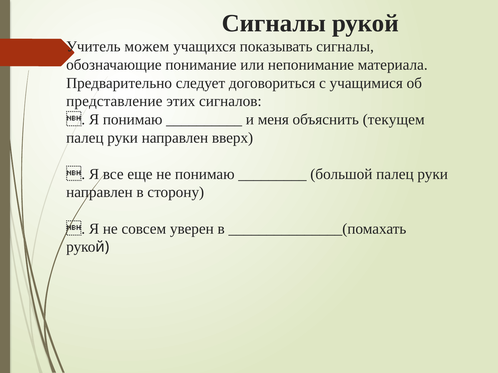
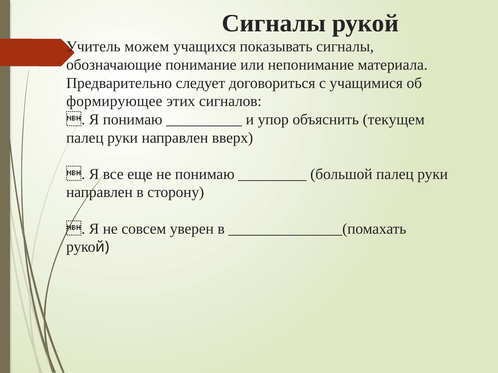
представление: представление -> формирующее
меня: меня -> упор
